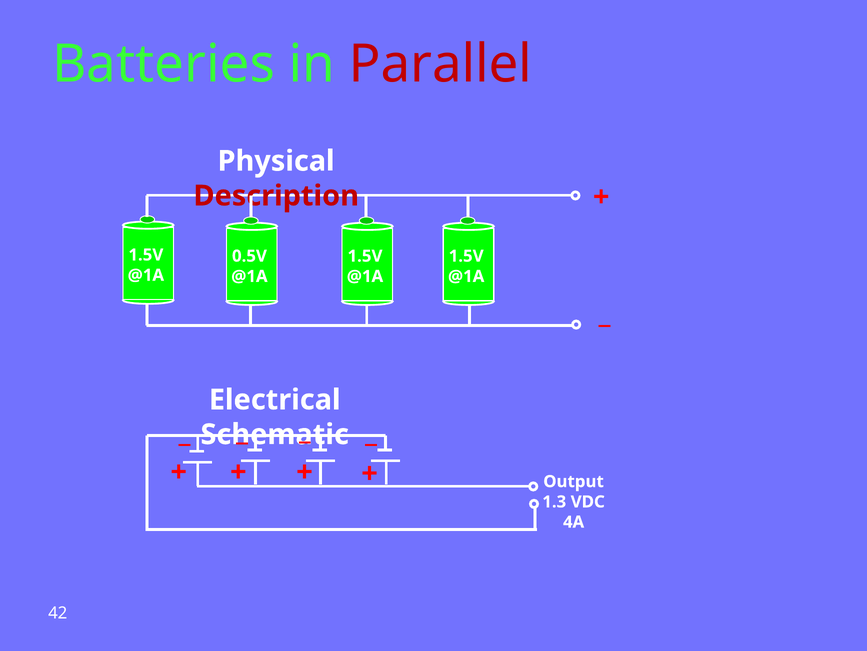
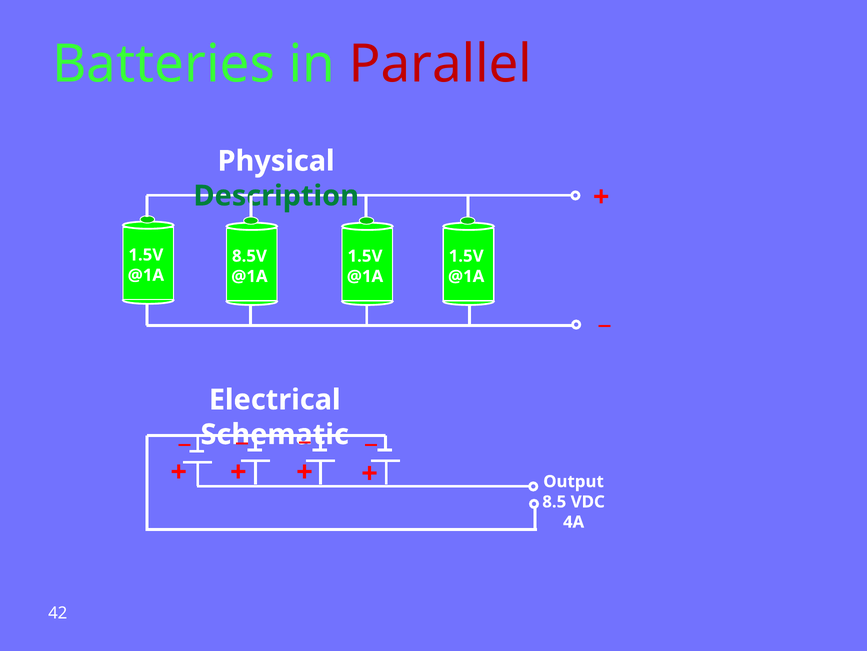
Description colour: red -> green
0.5V: 0.5V -> 8.5V
1.3: 1.3 -> 8.5
